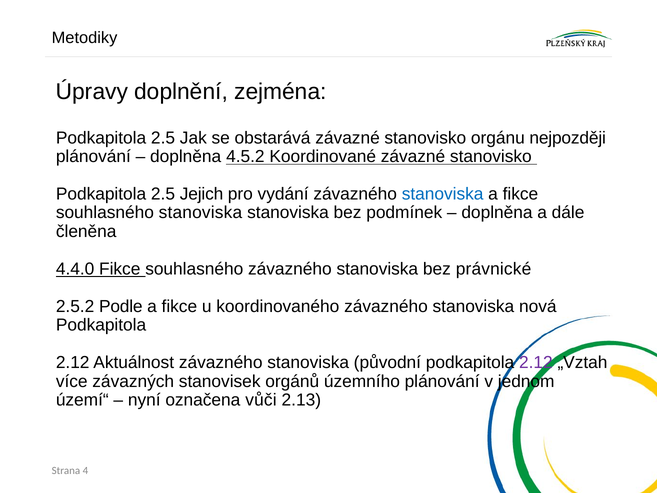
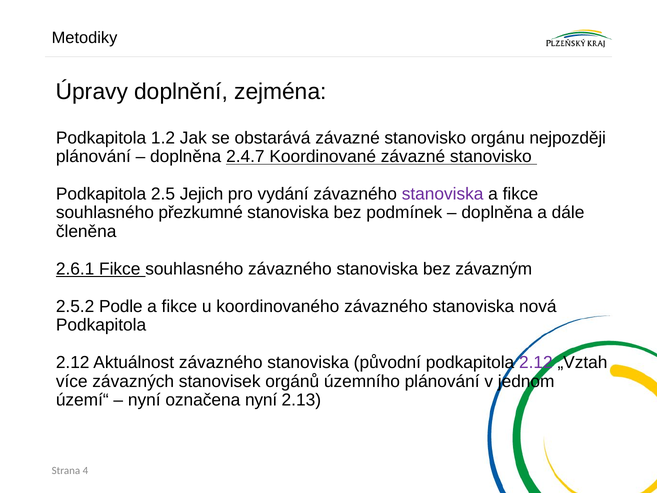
2.5 at (163, 138): 2.5 -> 1.2
4.5.2: 4.5.2 -> 2.4.7
stanoviska at (443, 194) colour: blue -> purple
souhlasného stanoviska: stanoviska -> přezkumné
4.4.0: 4.4.0 -> 2.6.1
právnické: právnické -> závazným
označena vůči: vůči -> nyní
